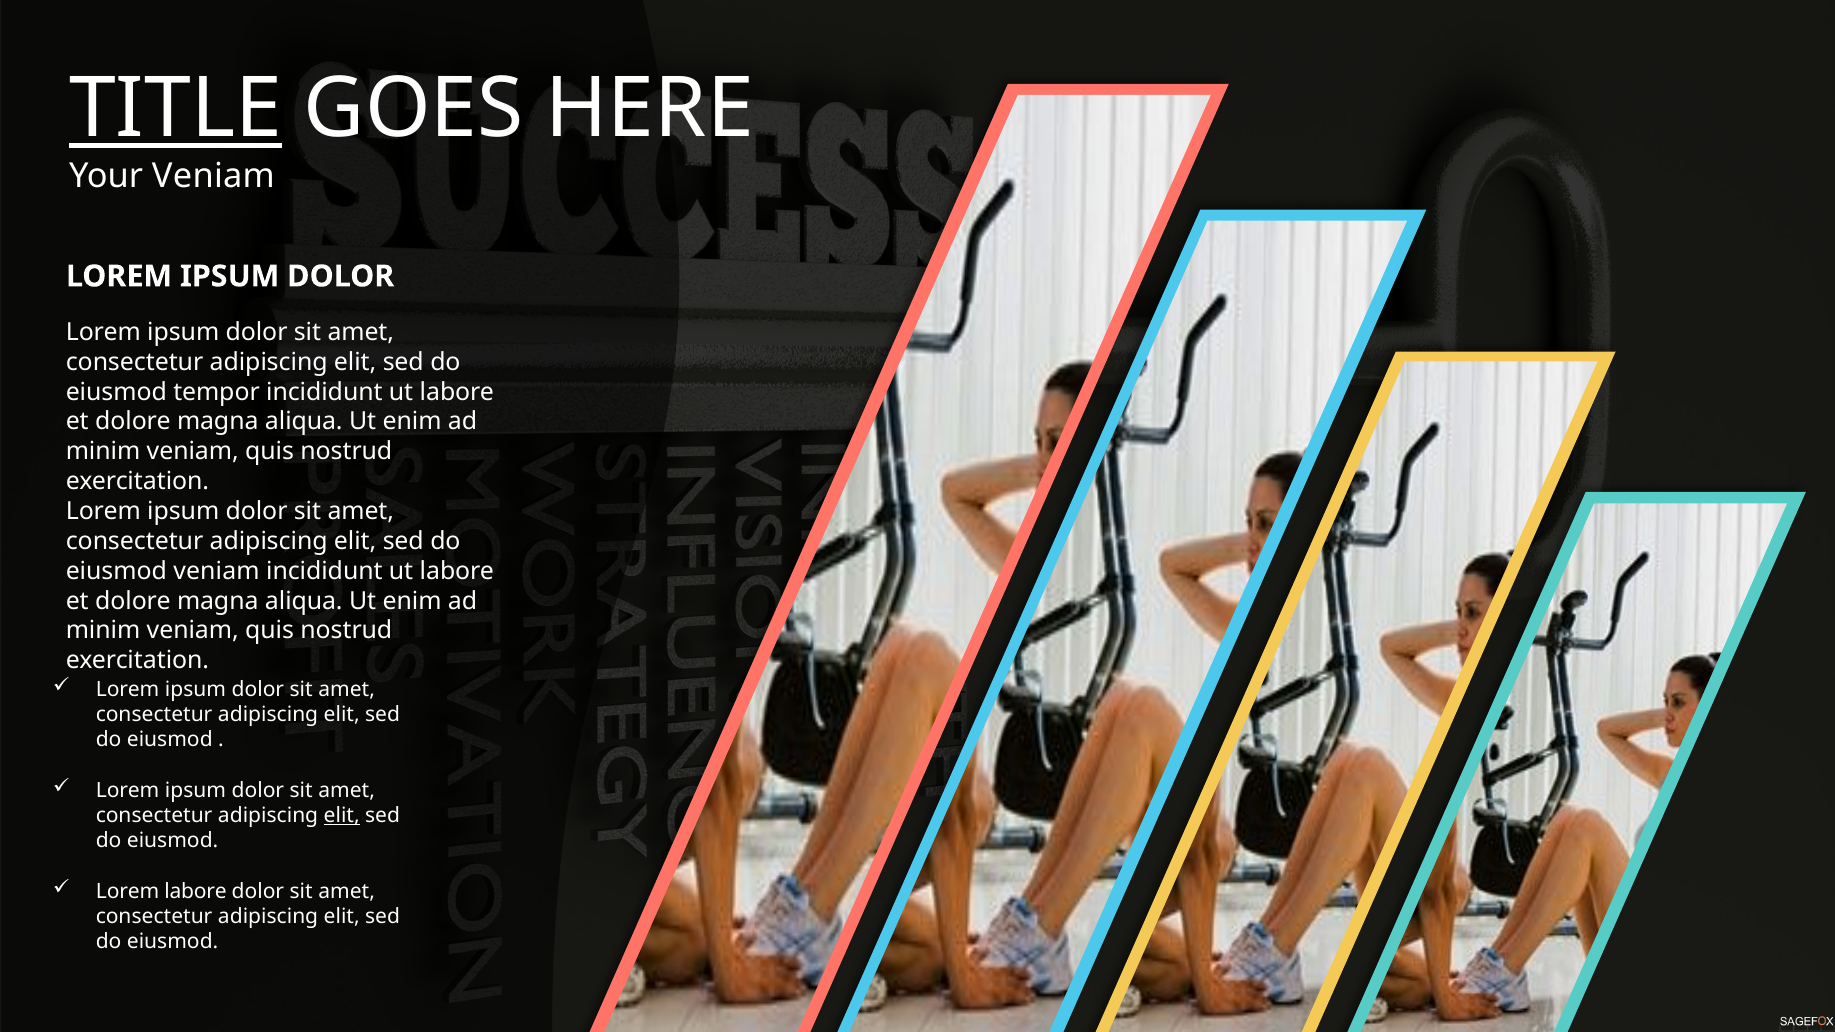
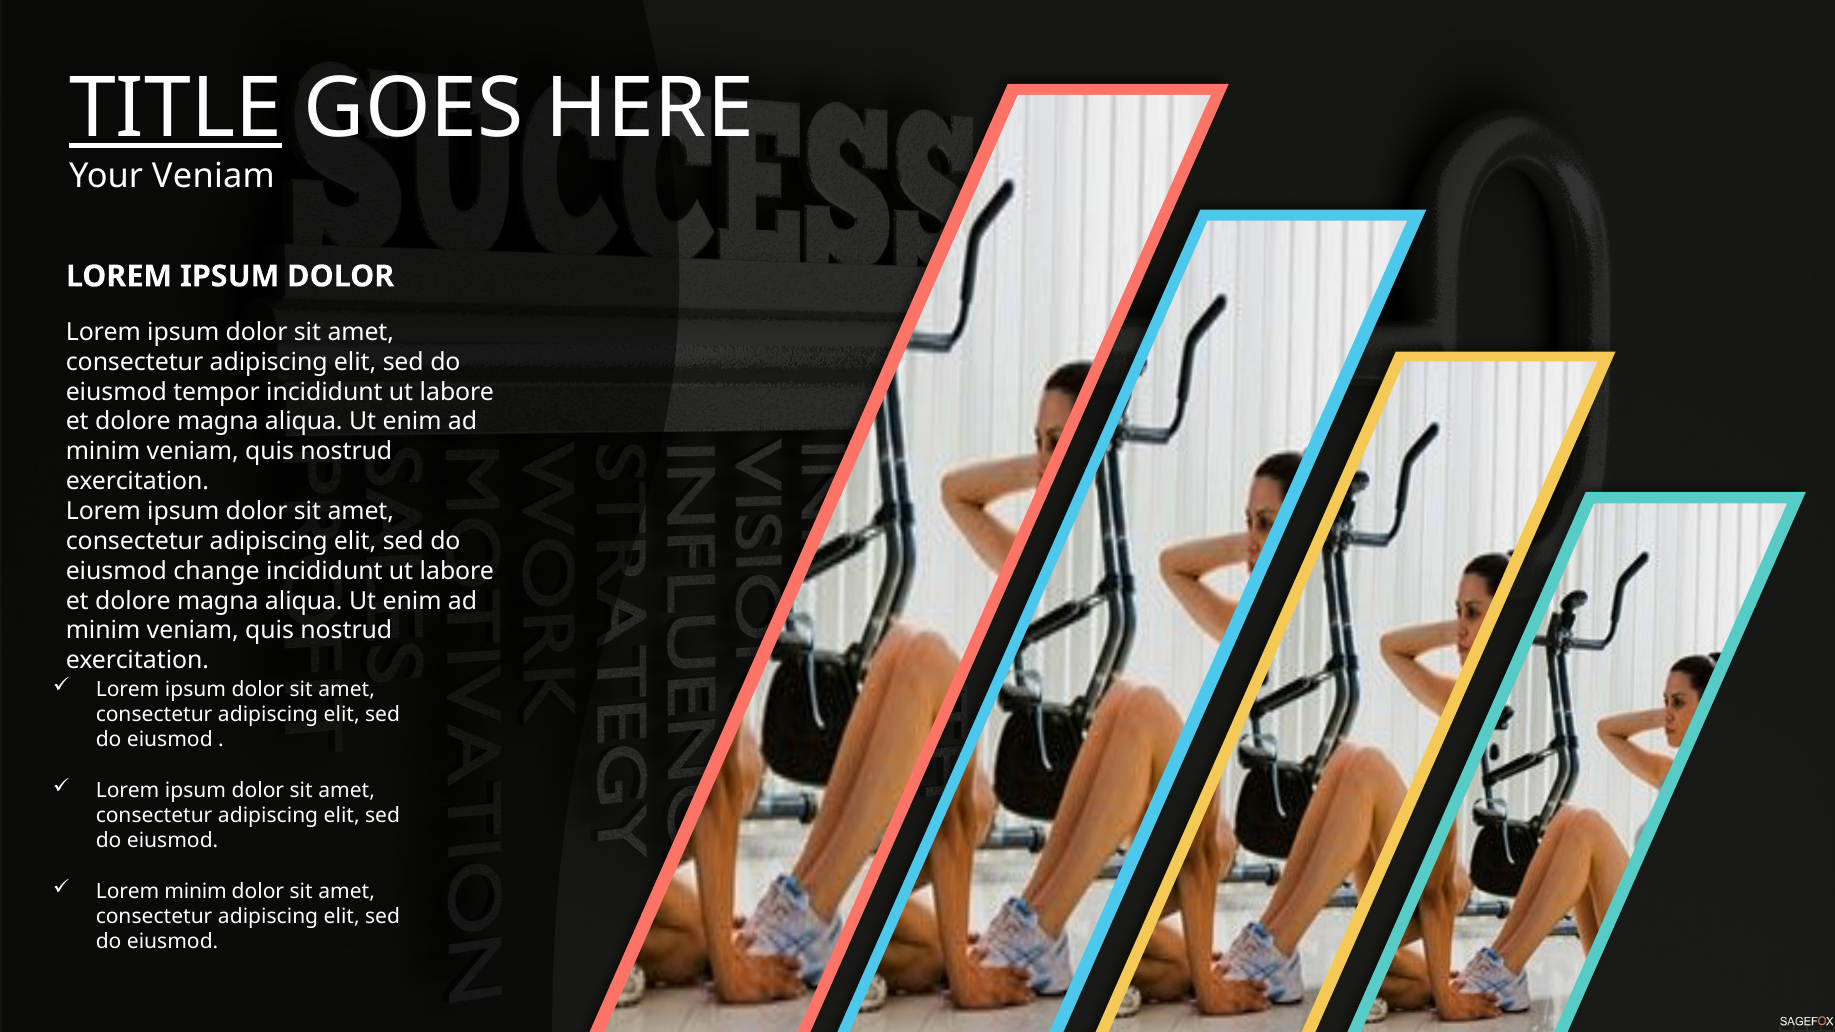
eiusmod veniam: veniam -> change
elit at (342, 816) underline: present -> none
Lorem labore: labore -> minim
